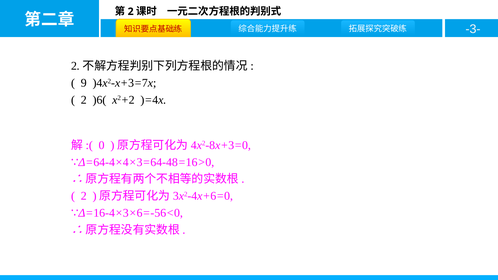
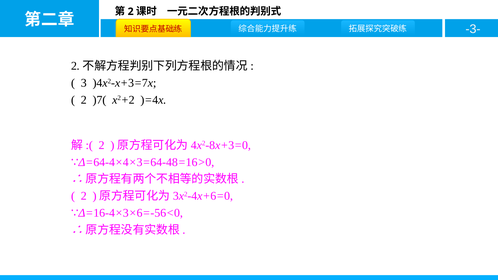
9: 9 -> 3
)6(: )6( -> )7(
0 at (102, 145): 0 -> 2
